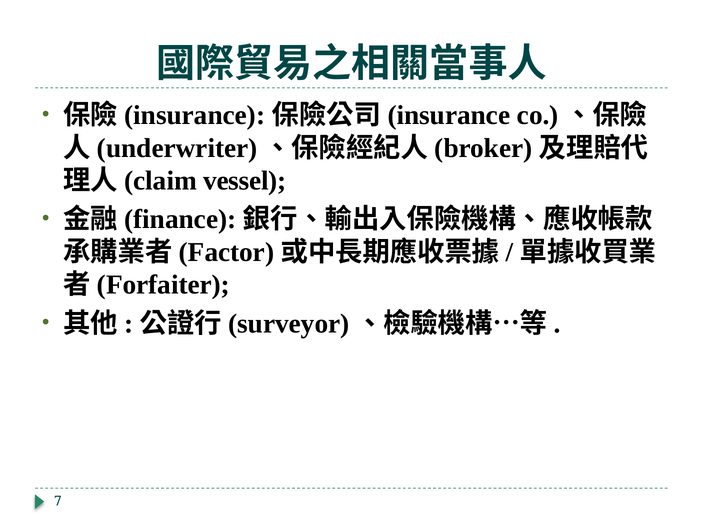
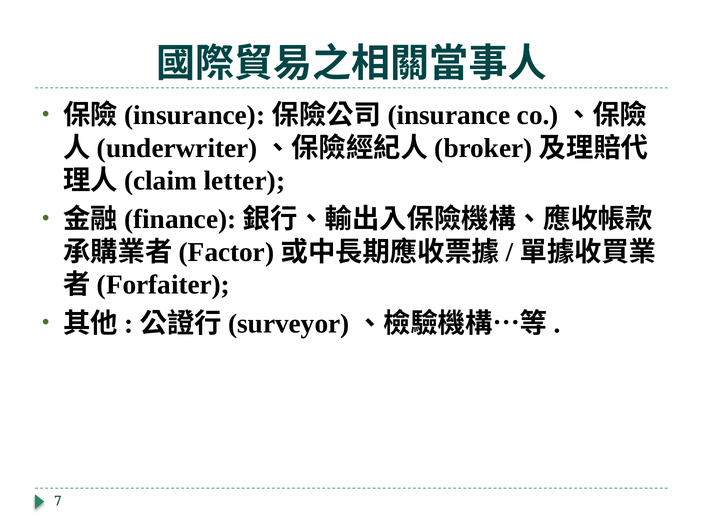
vessel: vessel -> letter
